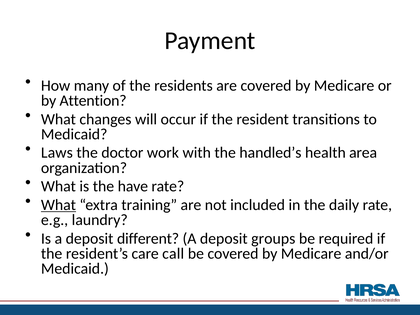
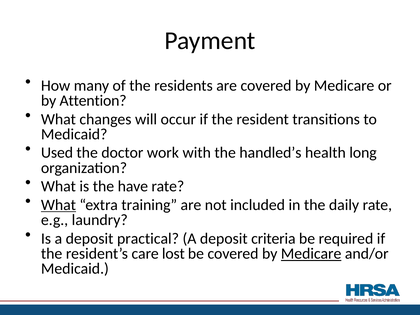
Laws: Laws -> Used
area: area -> long
different: different -> practical
groups: groups -> criteria
call: call -> lost
Medicare at (311, 254) underline: none -> present
